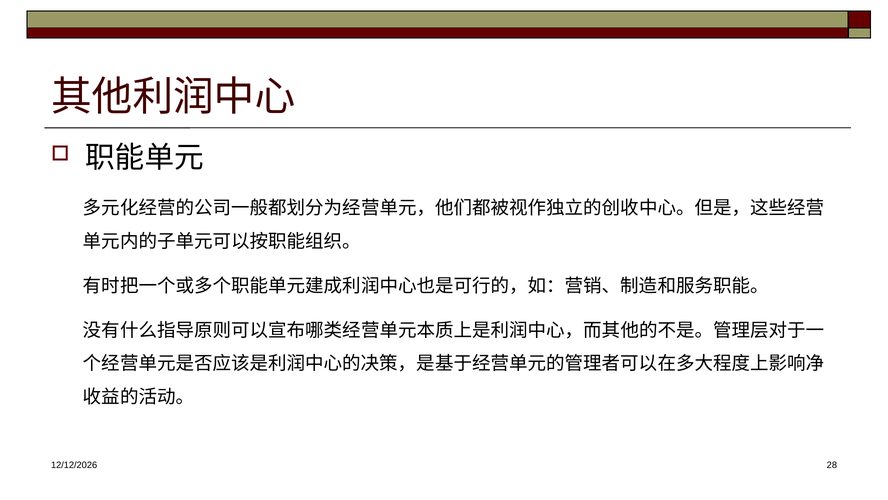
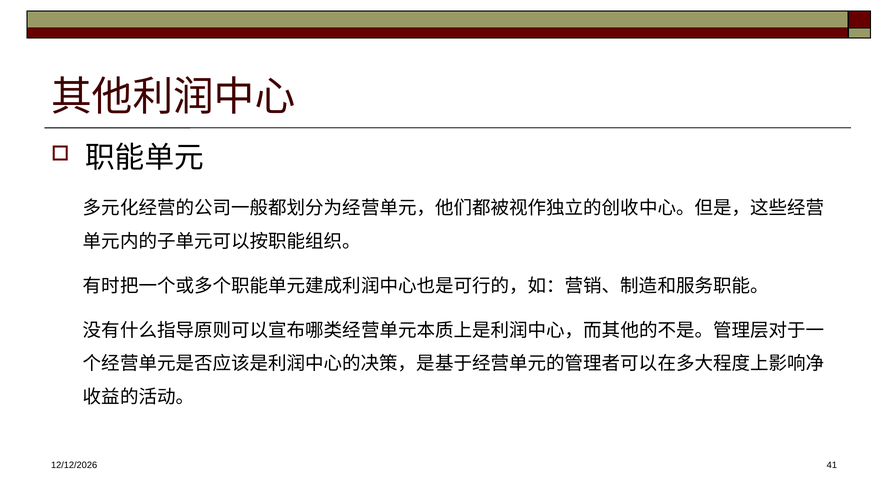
28: 28 -> 41
